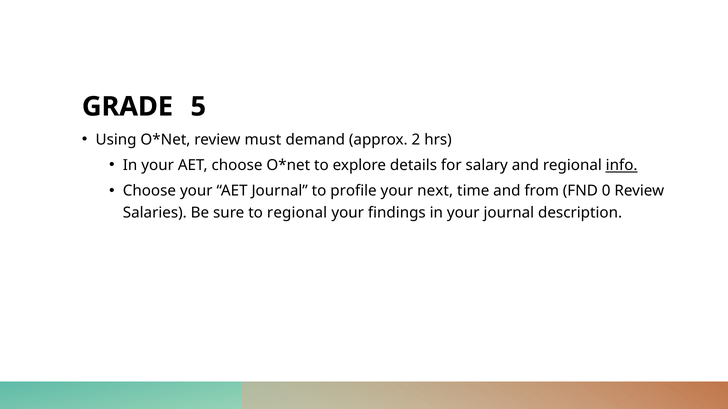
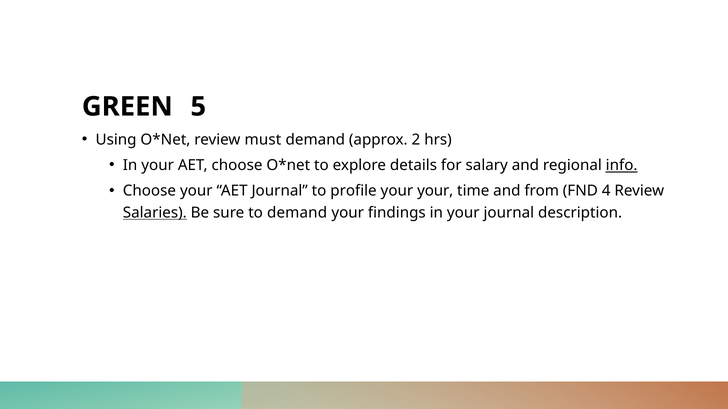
GRADE: GRADE -> GREEN
your next: next -> your
0: 0 -> 4
Salaries underline: none -> present
to regional: regional -> demand
